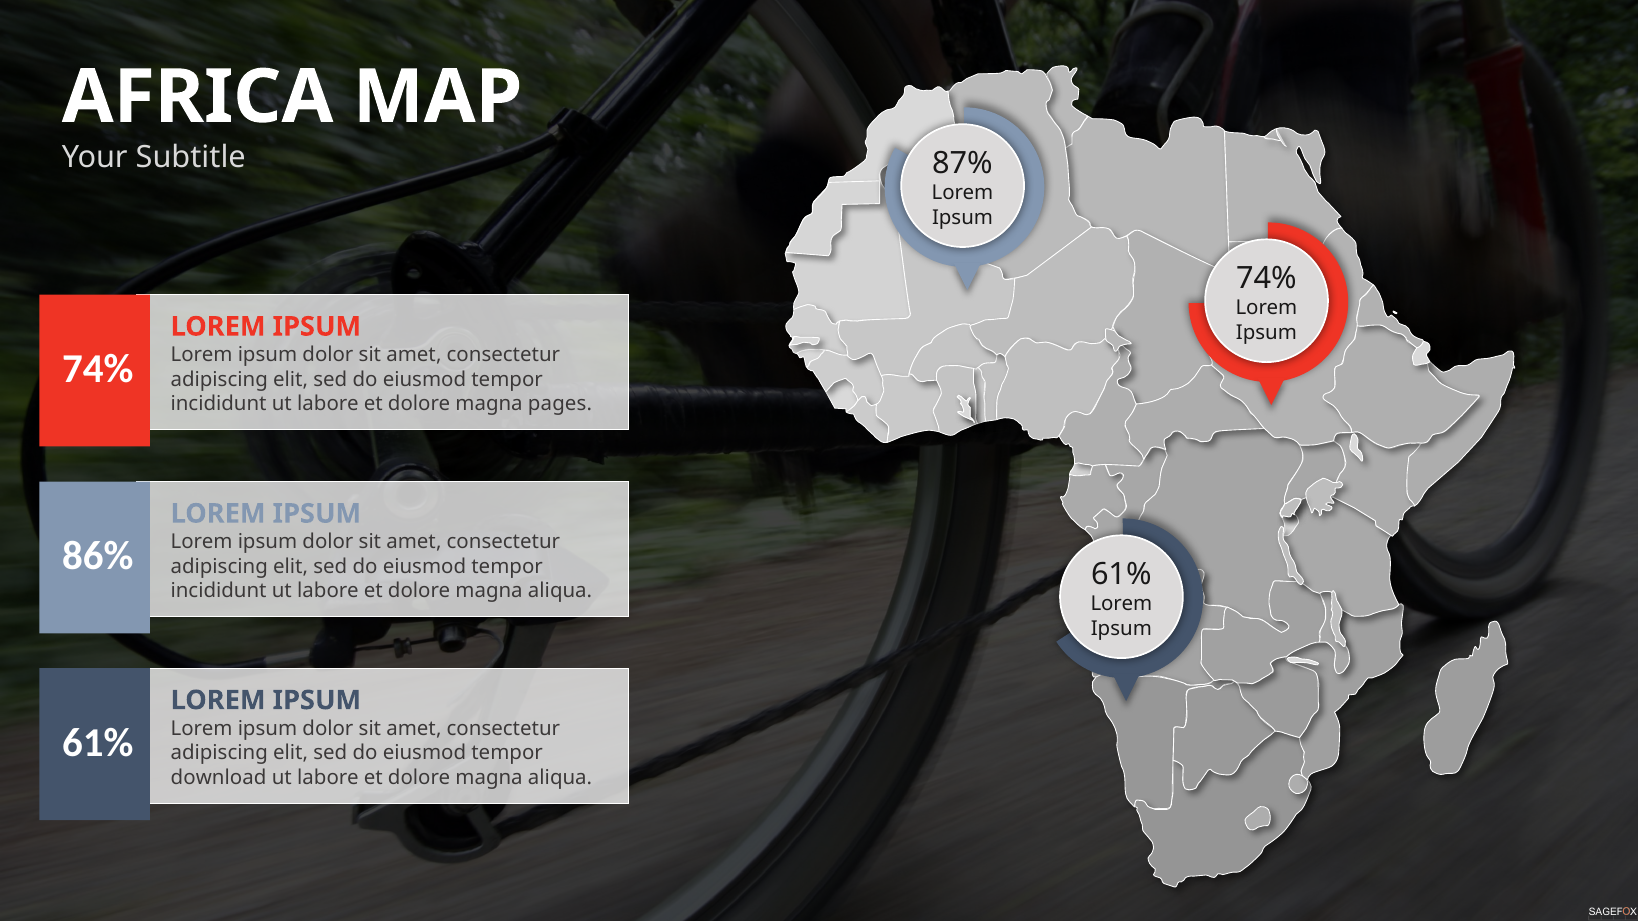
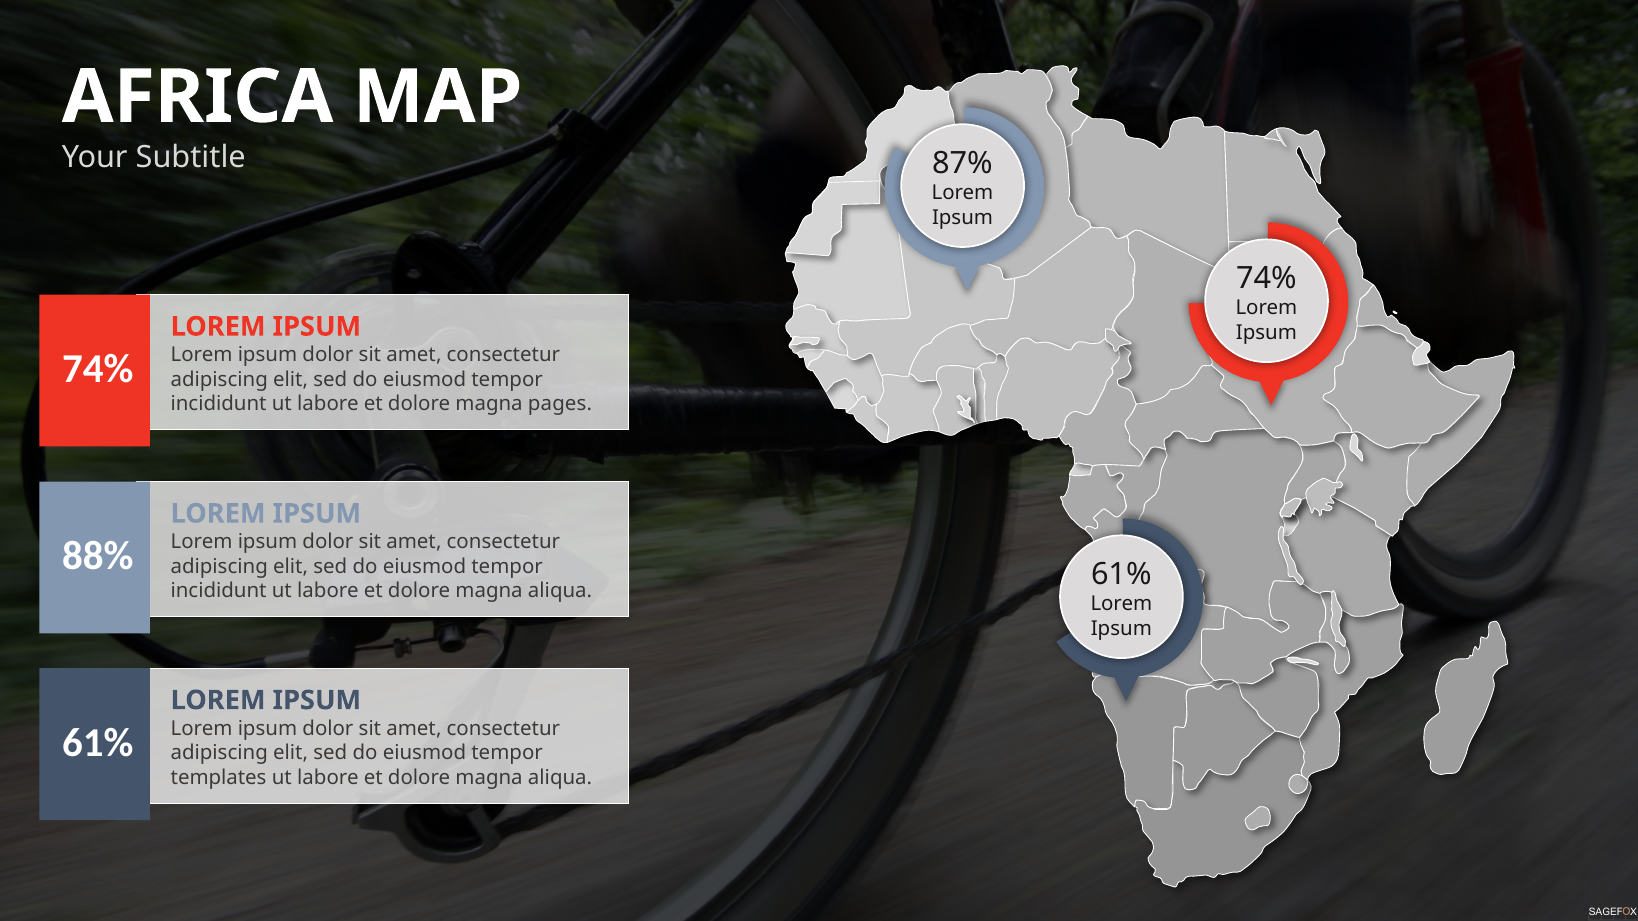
86%: 86% -> 88%
download: download -> templates
